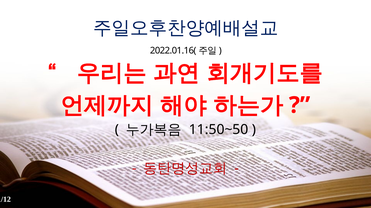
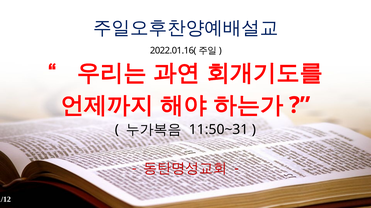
11:50~50: 11:50~50 -> 11:50~31
